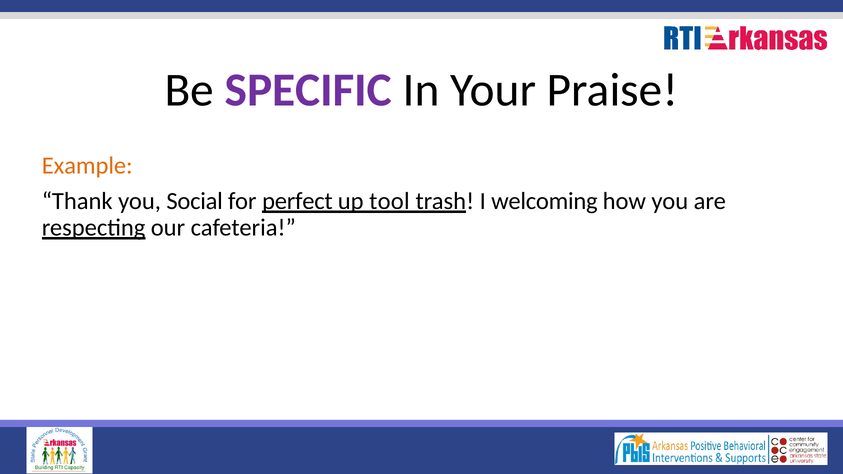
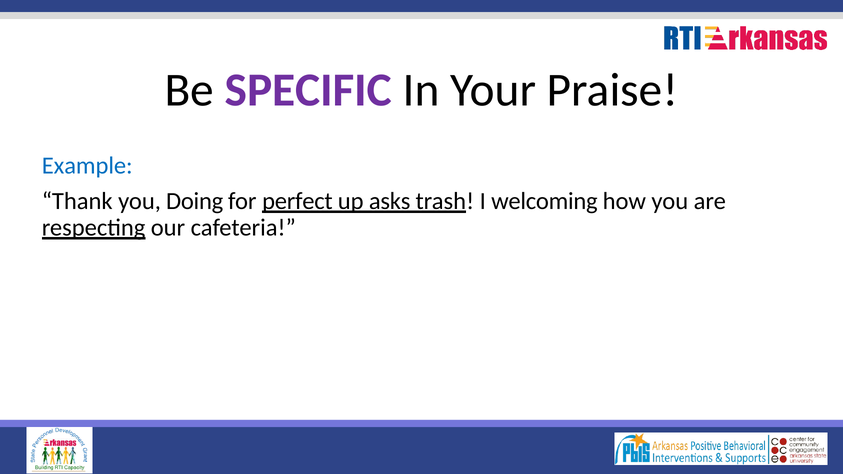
Example colour: orange -> blue
Social: Social -> Doing
tool: tool -> asks
